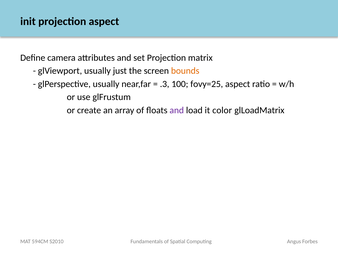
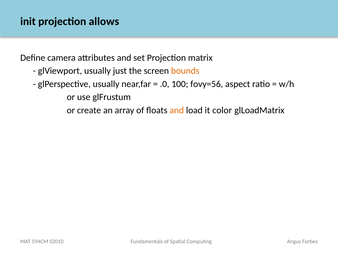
projection aspect: aspect -> allows
.3: .3 -> .0
fovy=25: fovy=25 -> fovy=56
and at (177, 110) colour: purple -> orange
